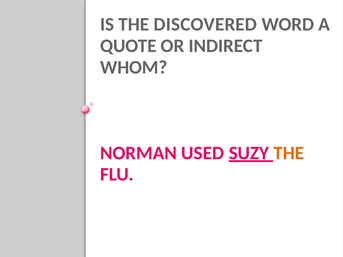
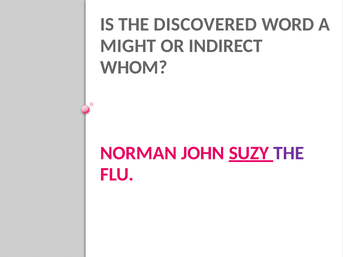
QUOTE: QUOTE -> MIGHT
USED: USED -> JOHN
THE at (289, 153) colour: orange -> purple
